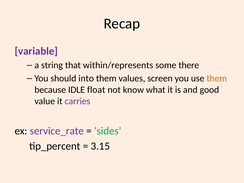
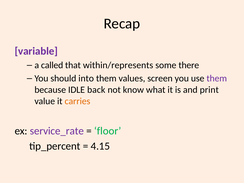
string: string -> called
them at (217, 78) colour: orange -> purple
float: float -> back
good: good -> print
carries colour: purple -> orange
sides: sides -> floor
3.15: 3.15 -> 4.15
